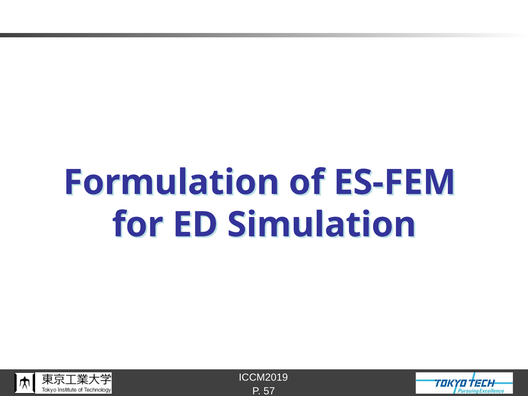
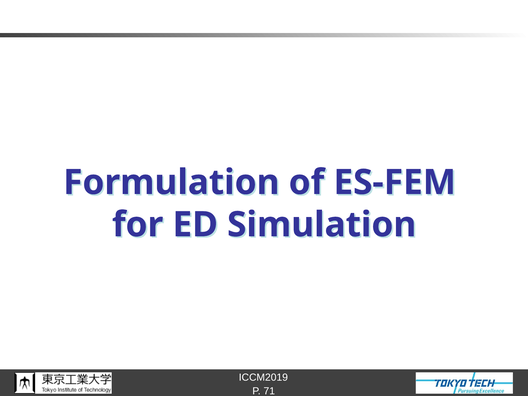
57: 57 -> 71
